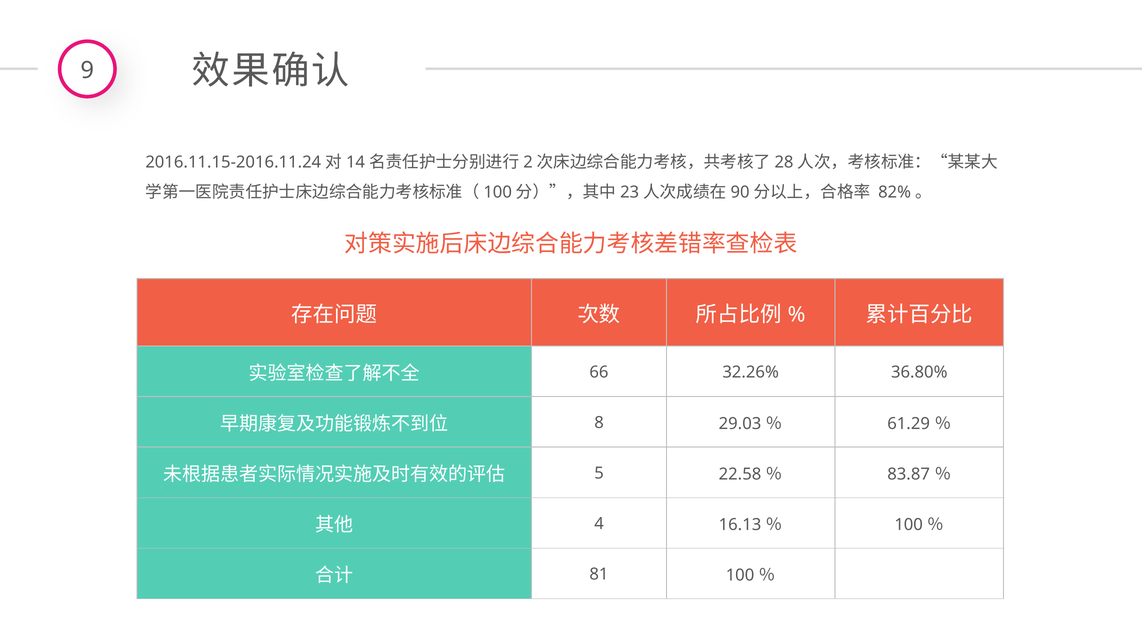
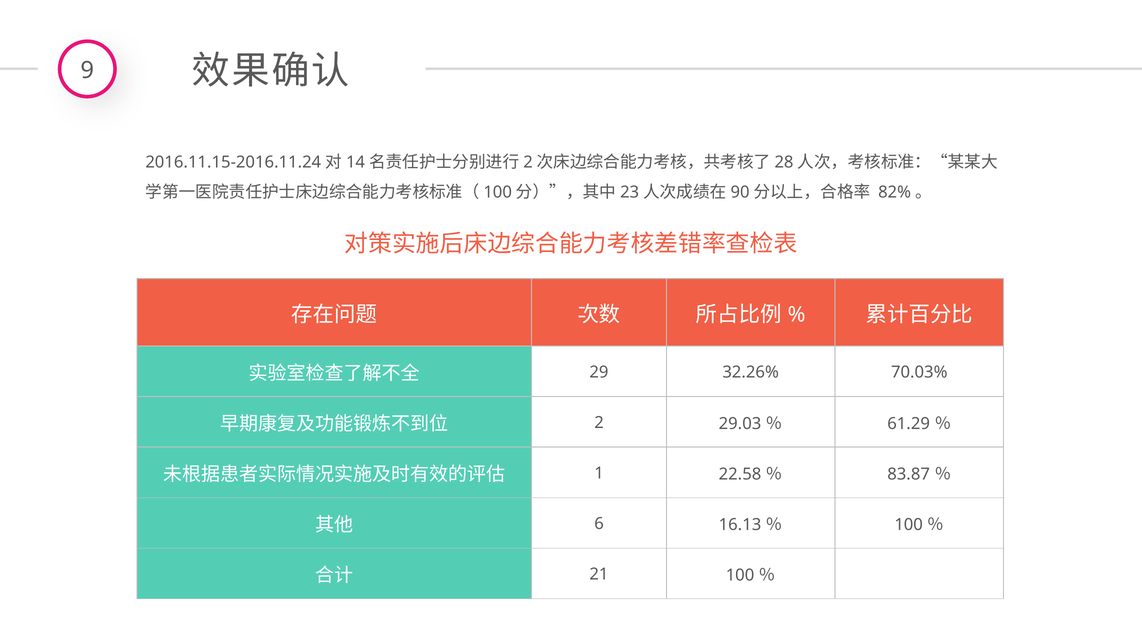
66: 66 -> 29
36.80%: 36.80% -> 70.03%
8: 8 -> 2
5: 5 -> 1
4: 4 -> 6
81: 81 -> 21
